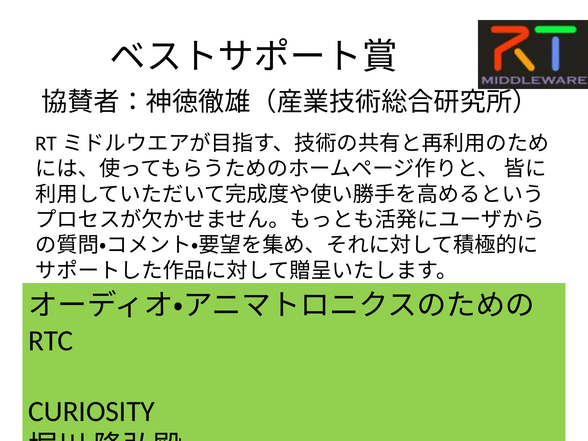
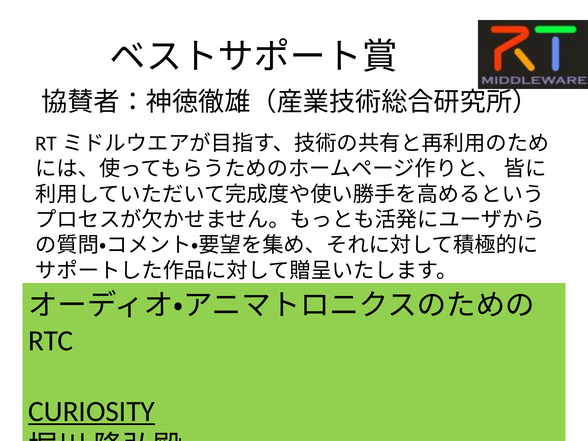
CURIOSITY underline: none -> present
